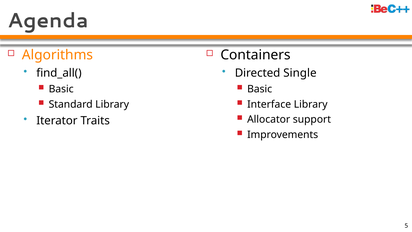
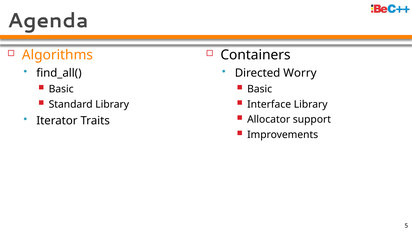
Single: Single -> Worry
